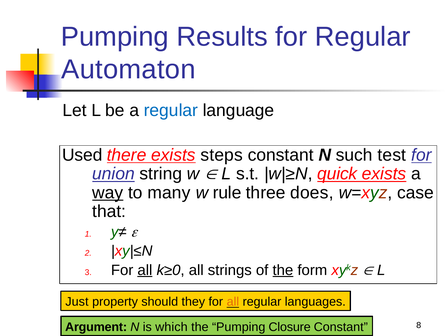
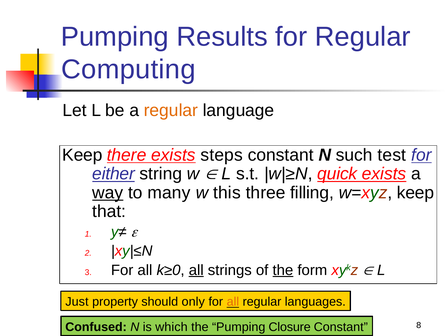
Automaton: Automaton -> Computing
regular at (171, 110) colour: blue -> orange
Used at (82, 155): Used -> Keep
union: union -> either
rule: rule -> this
does: does -> filling
w=xyz case: case -> keep
all at (145, 270) underline: present -> none
all at (196, 270) underline: none -> present
they: they -> only
Argument: Argument -> Confused
